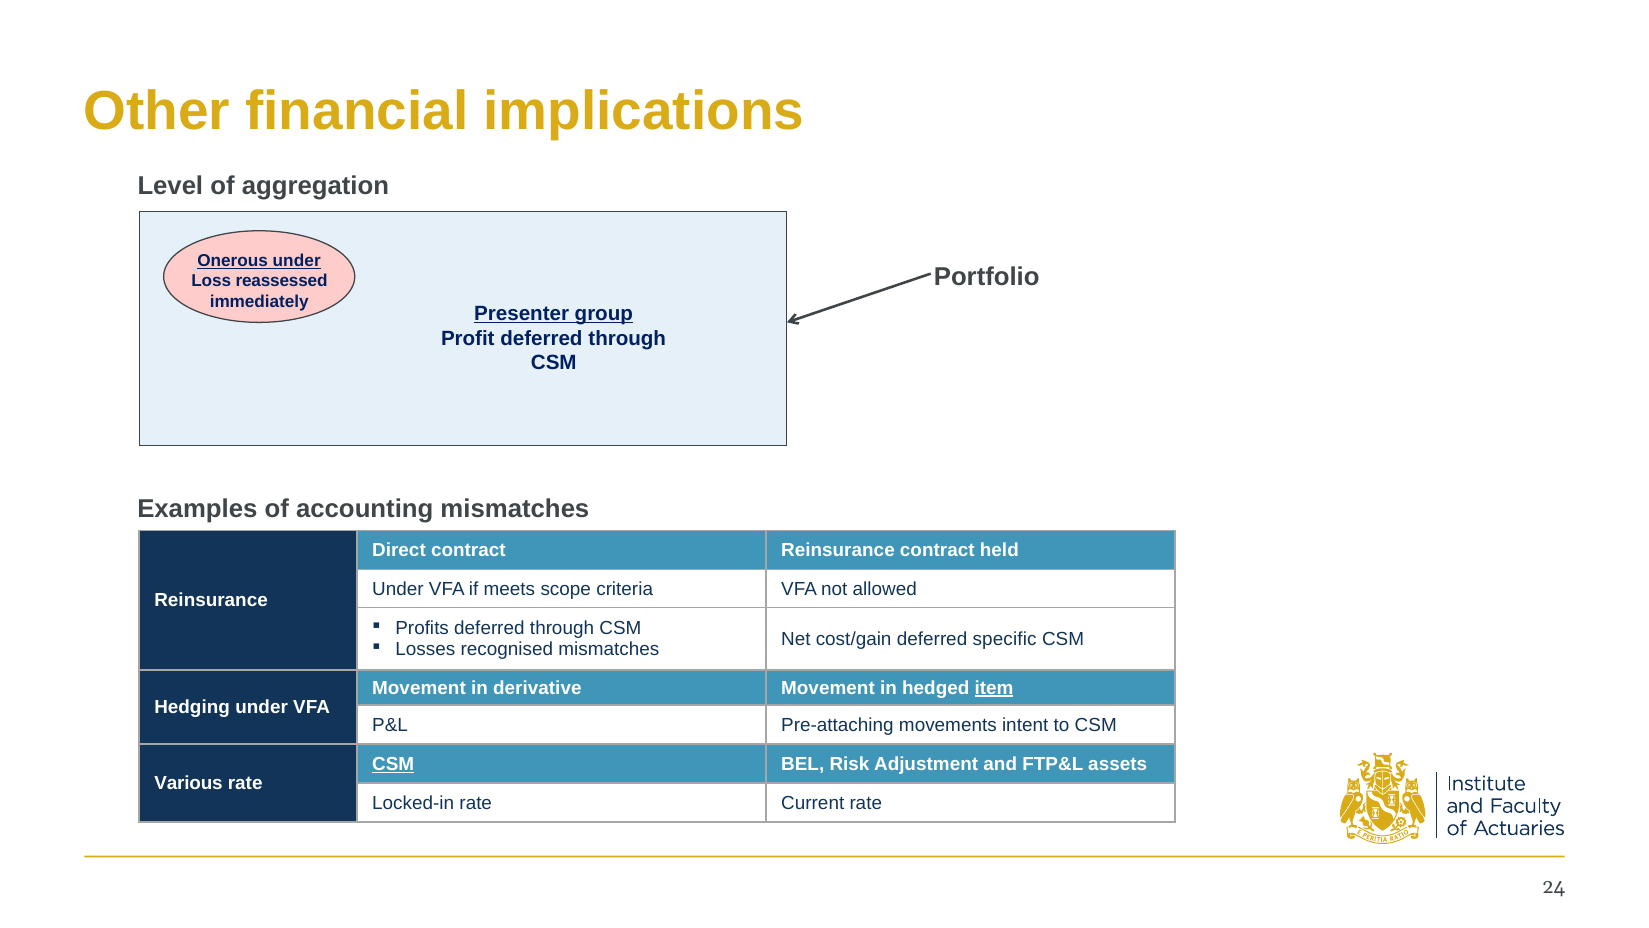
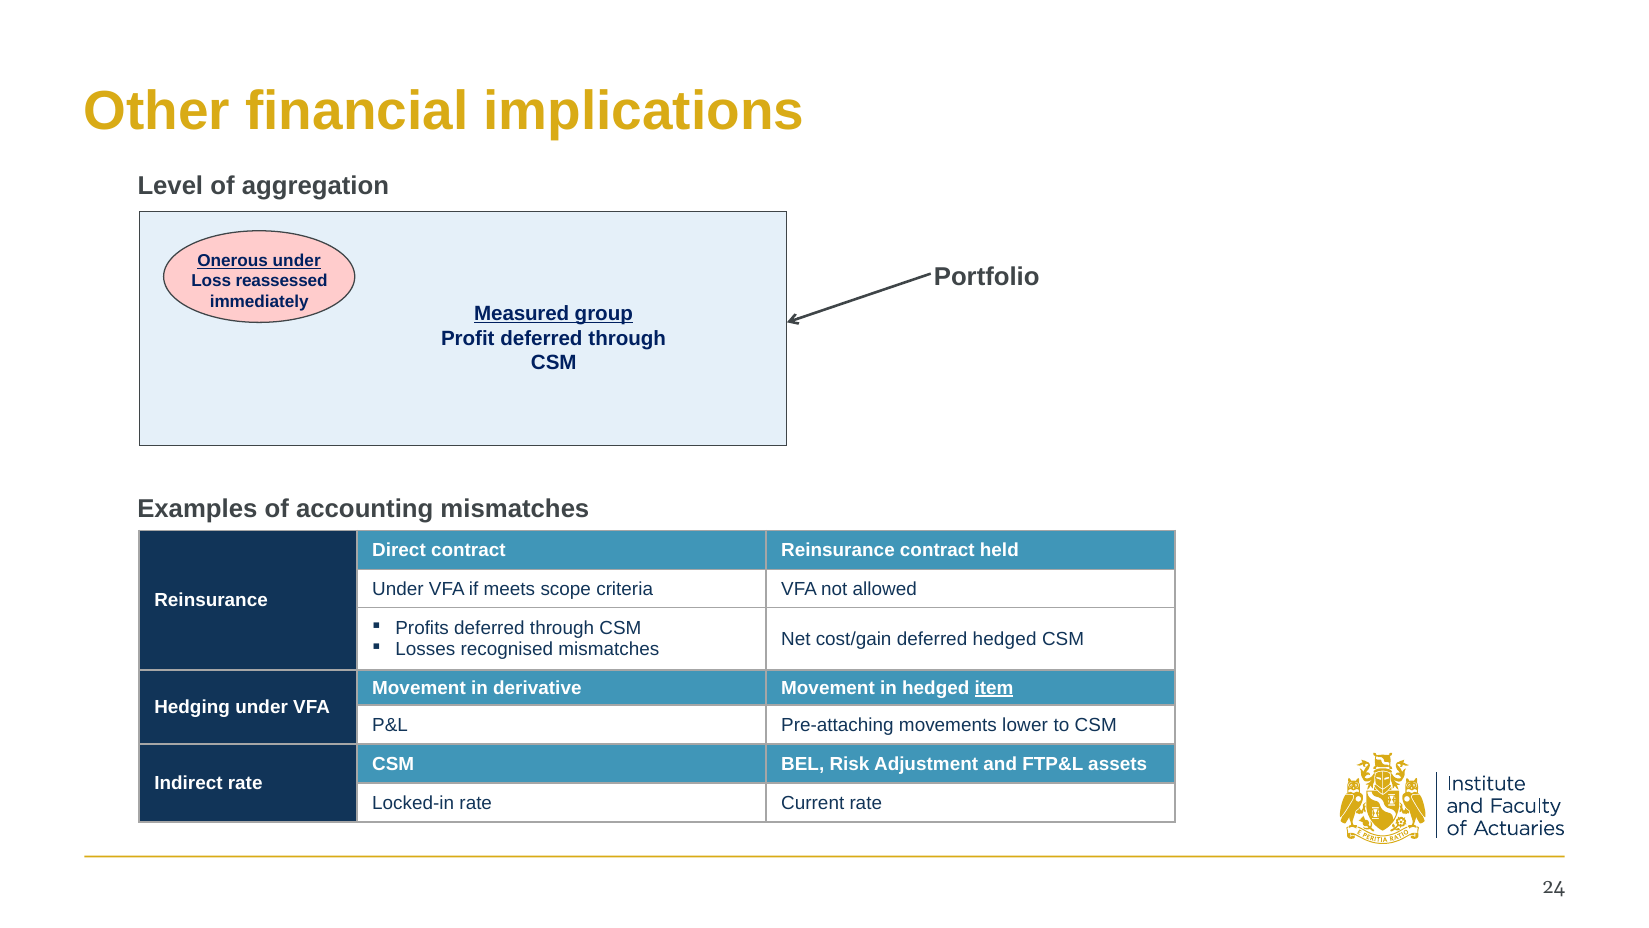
Presenter: Presenter -> Measured
deferred specific: specific -> hedged
intent: intent -> lower
CSM at (393, 764) underline: present -> none
Various: Various -> Indirect
